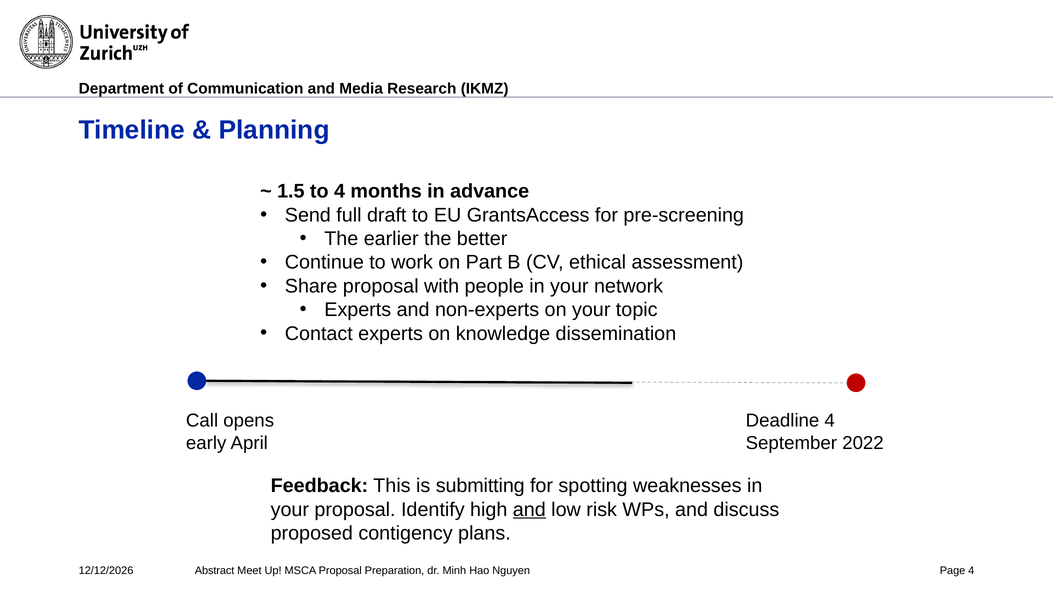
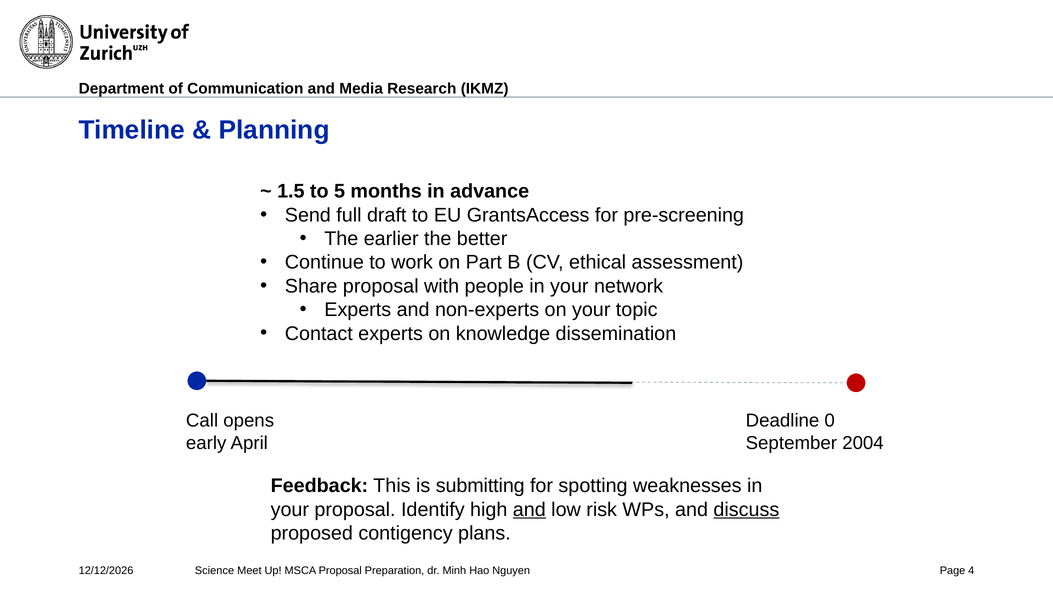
to 4: 4 -> 5
Deadline 4: 4 -> 0
2022: 2022 -> 2004
discuss underline: none -> present
Abstract: Abstract -> Science
